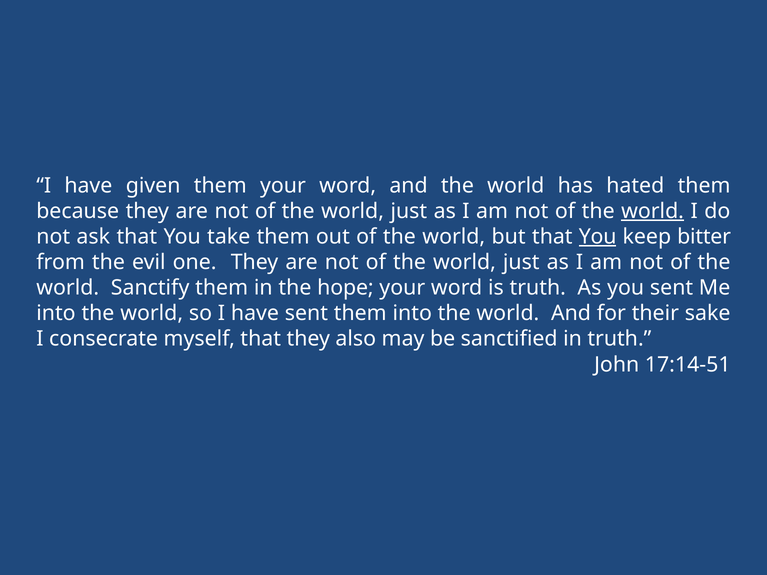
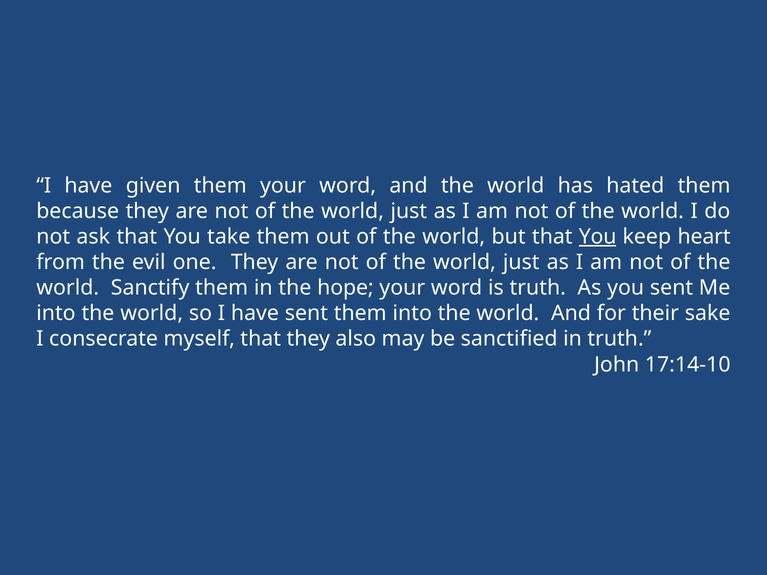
world at (653, 211) underline: present -> none
bitter: bitter -> heart
17:14-51: 17:14-51 -> 17:14-10
